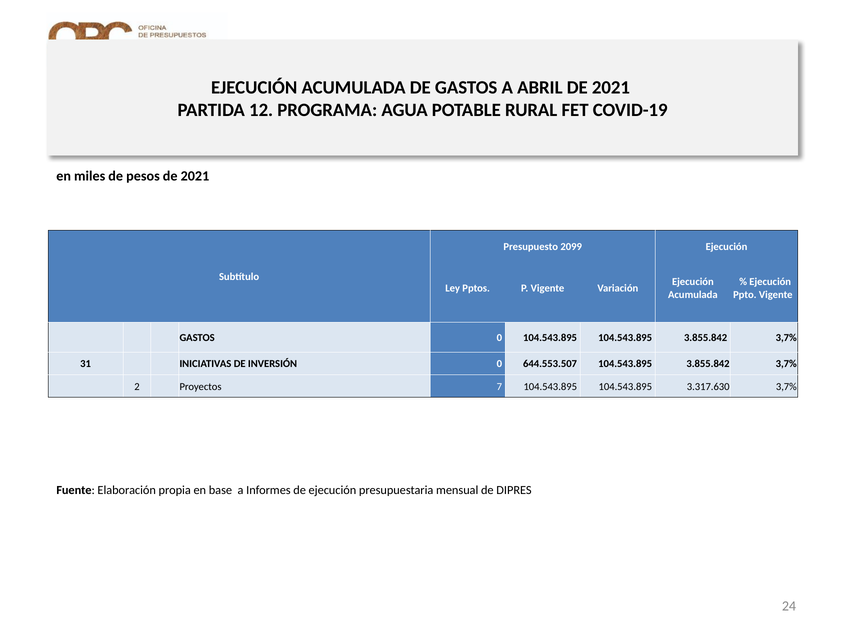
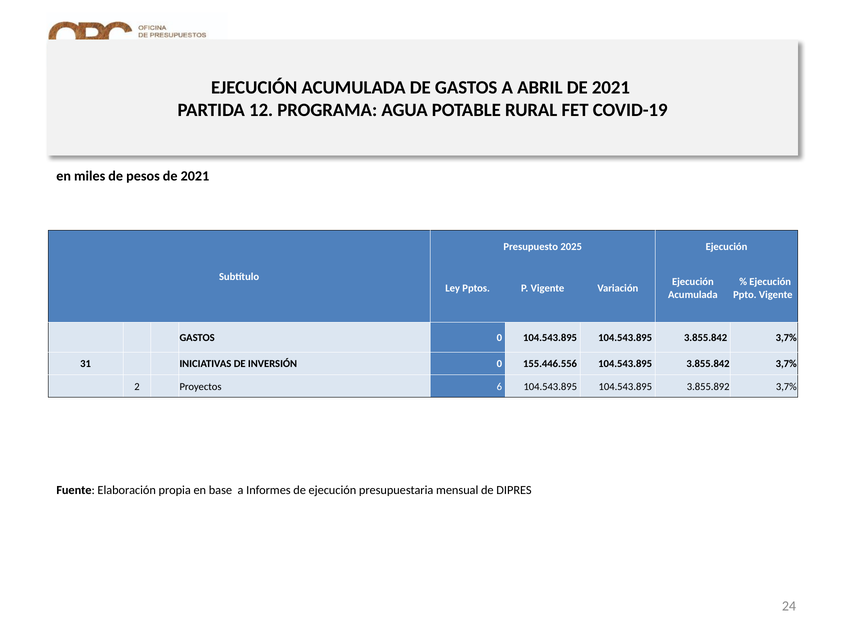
2099: 2099 -> 2025
644.553.507: 644.553.507 -> 155.446.556
7: 7 -> 6
3.317.630: 3.317.630 -> 3.855.892
